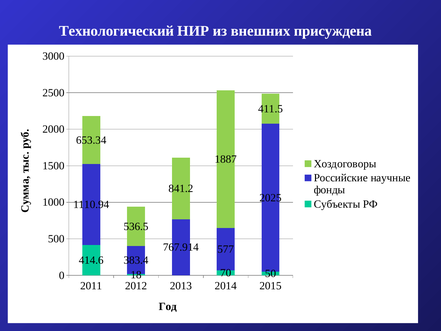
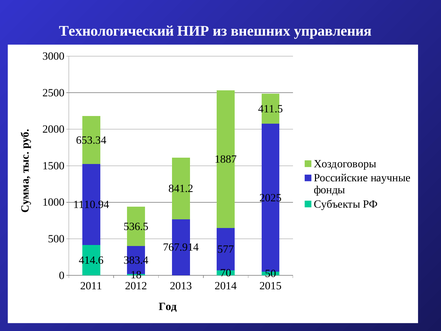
присуждена: присуждена -> управления
